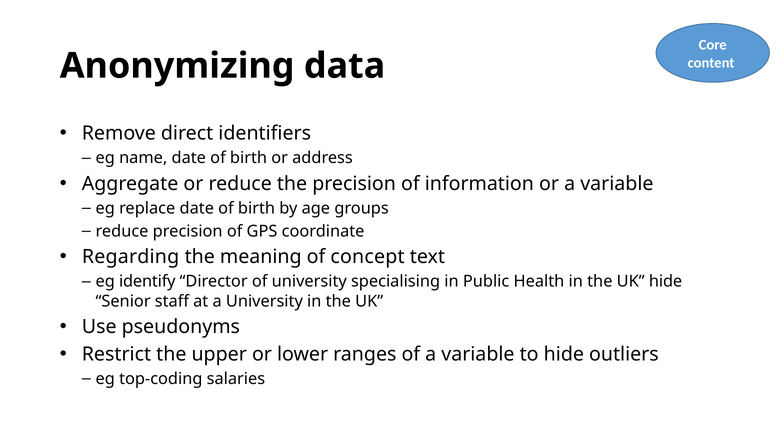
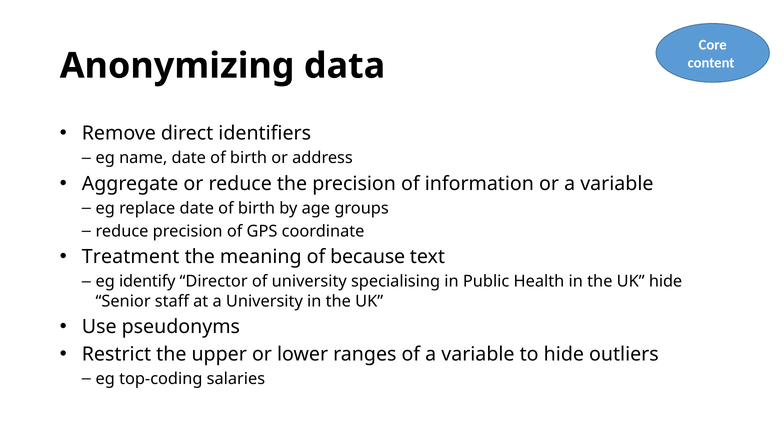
Regarding: Regarding -> Treatment
concept: concept -> because
